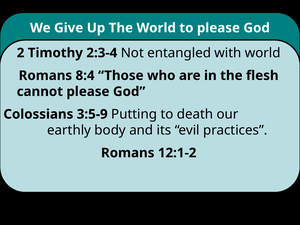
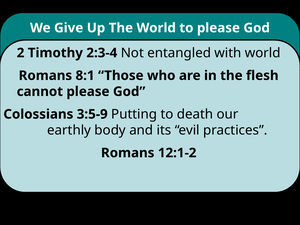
8:4: 8:4 -> 8:1
